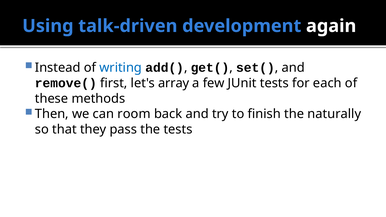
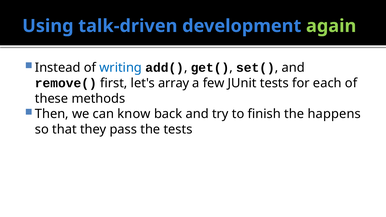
again colour: white -> light green
room: room -> know
naturally: naturally -> happens
